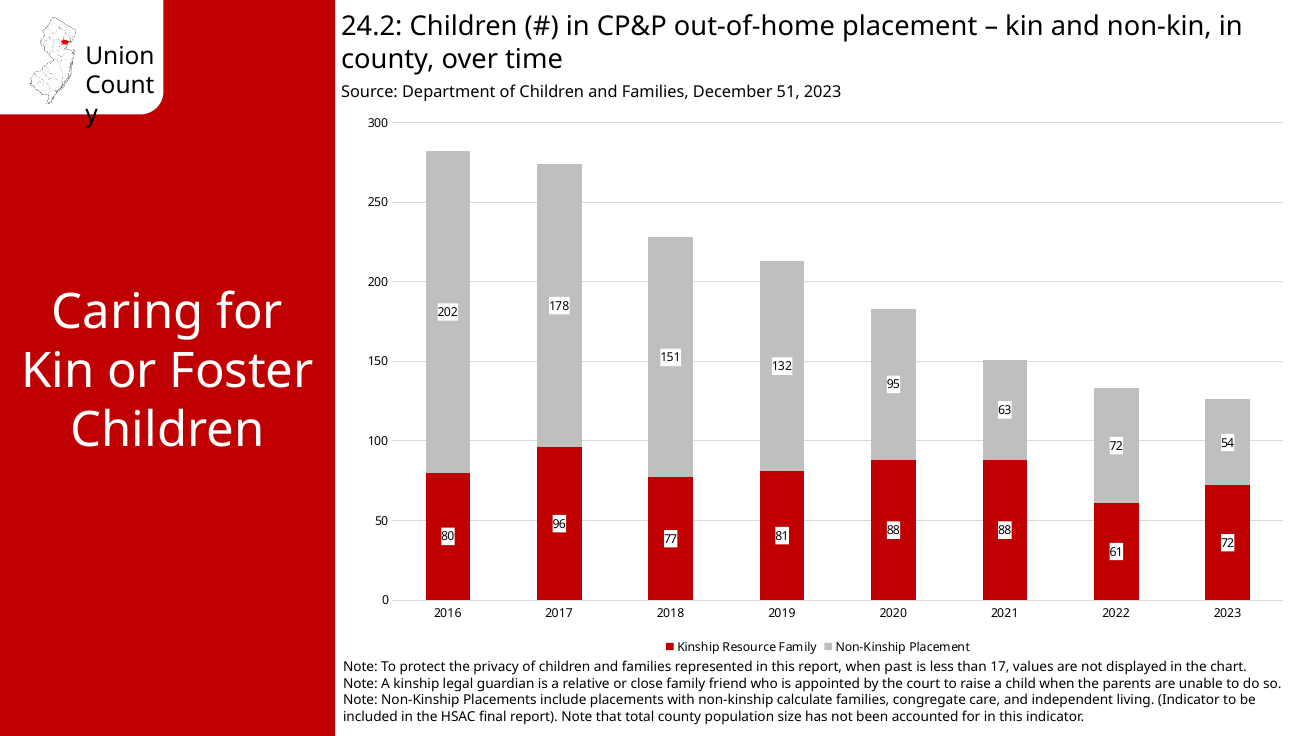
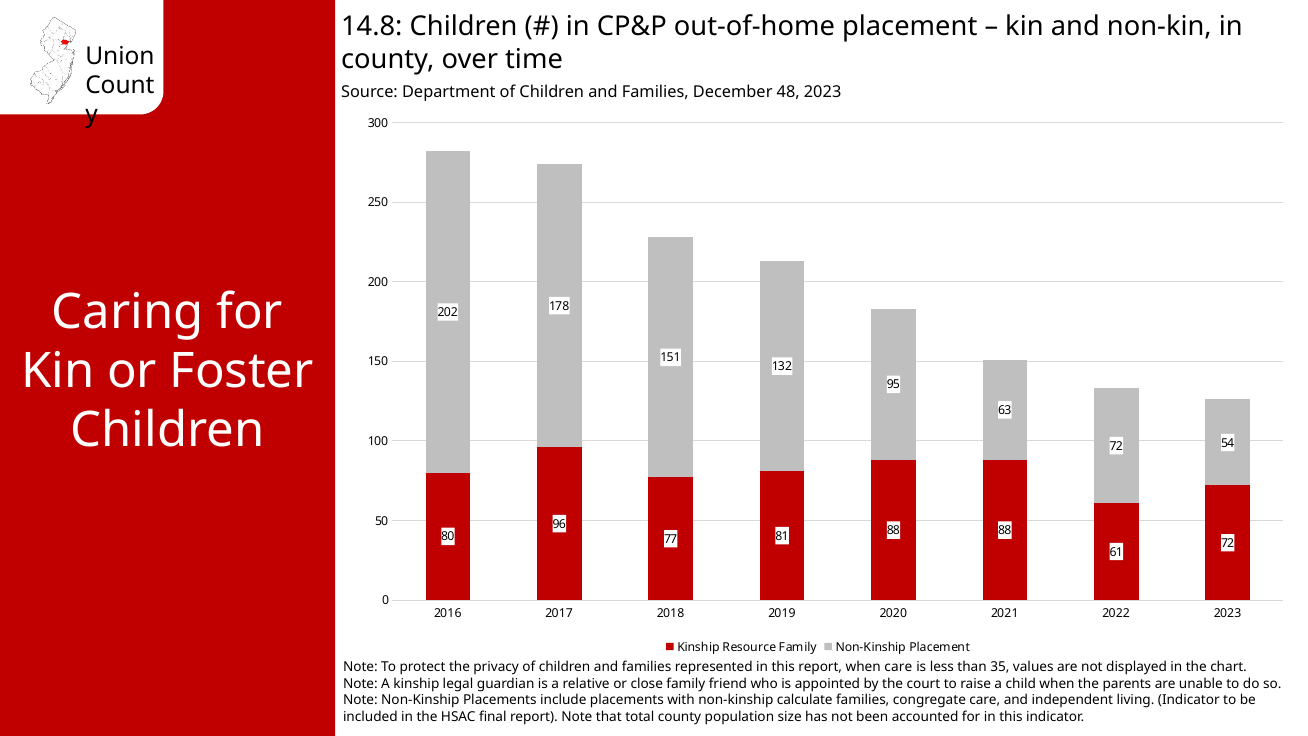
24.2: 24.2 -> 14.8
51: 51 -> 48
when past: past -> care
17: 17 -> 35
